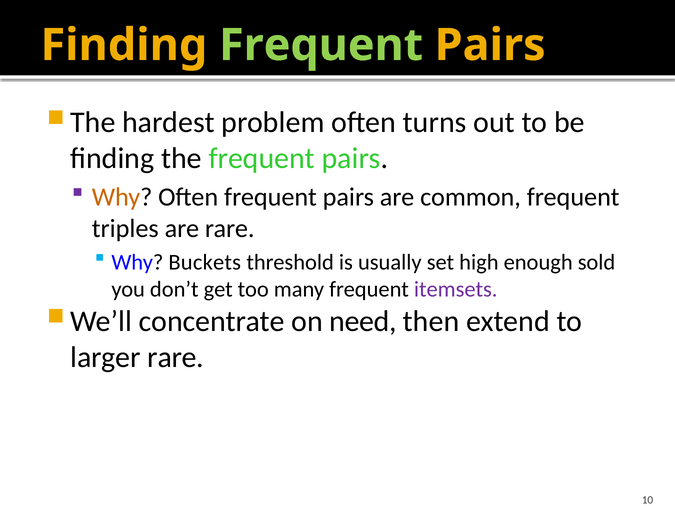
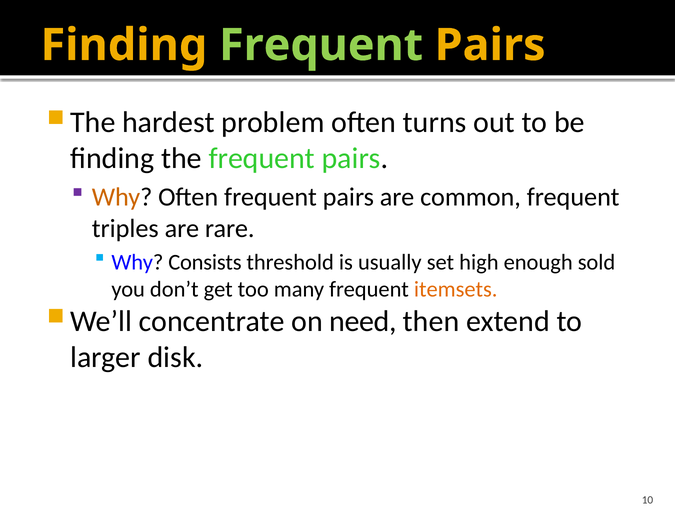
Buckets: Buckets -> Consists
itemsets colour: purple -> orange
larger rare: rare -> disk
